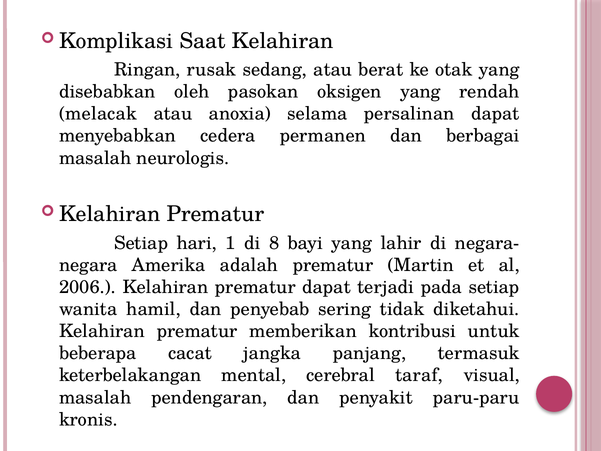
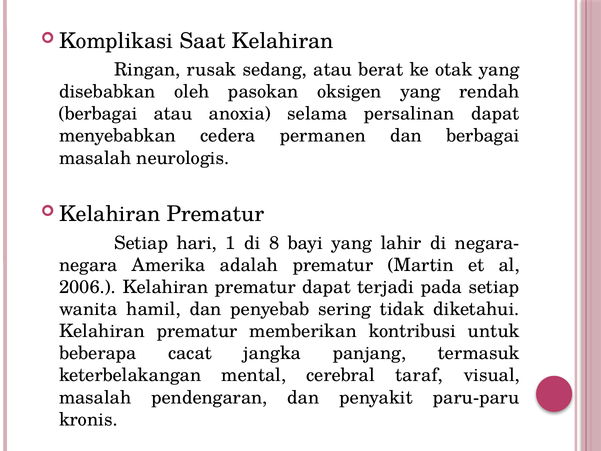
melacak at (98, 114): melacak -> berbagai
